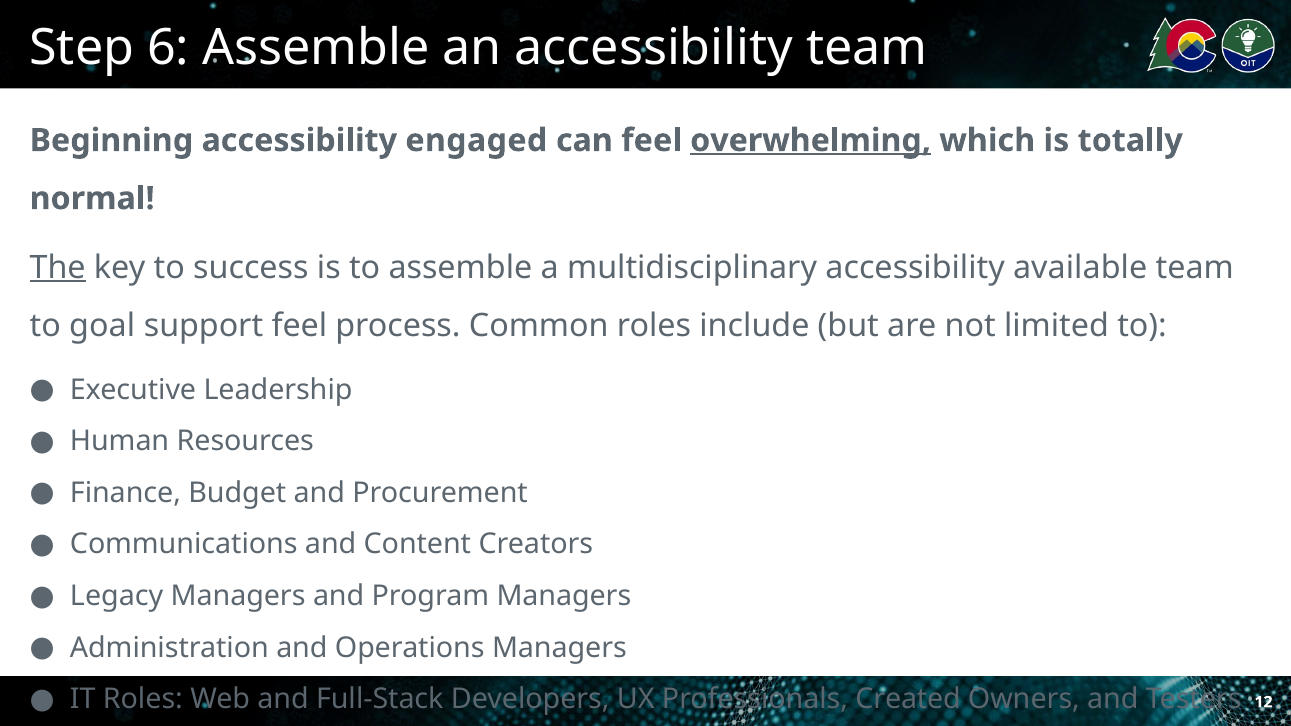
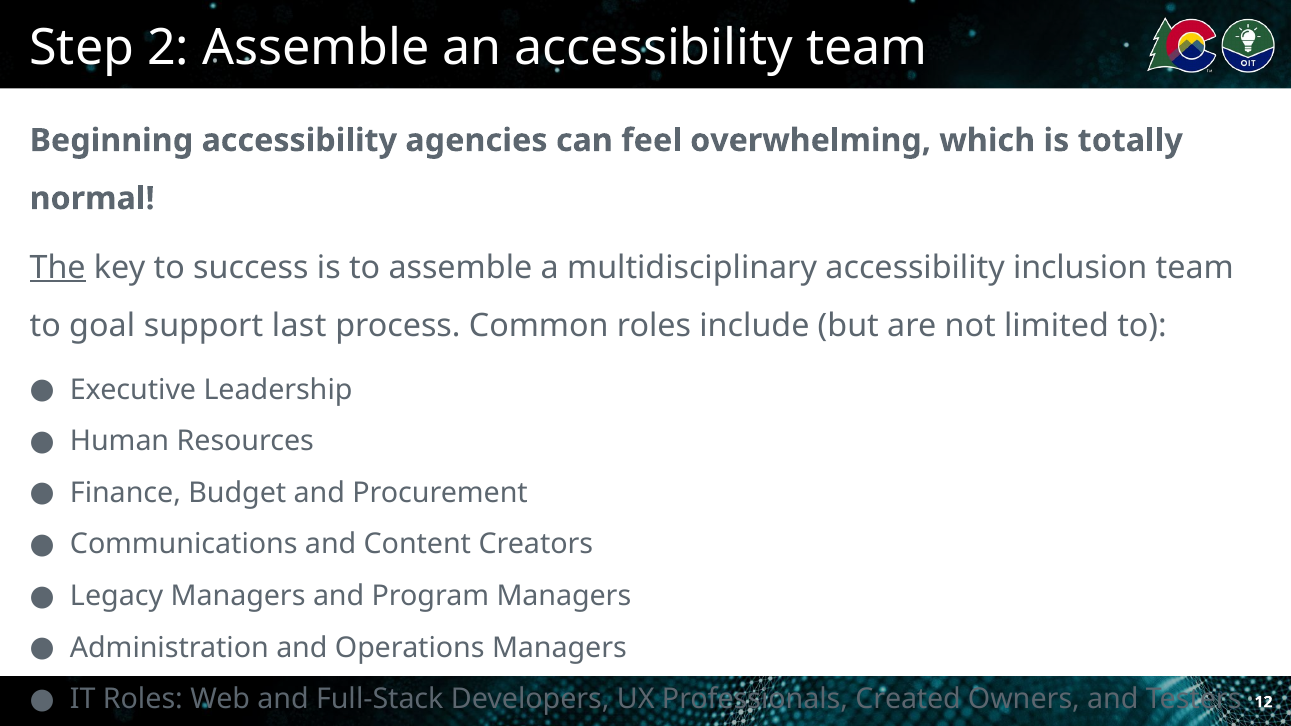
6: 6 -> 2
engaged: engaged -> agencies
overwhelming underline: present -> none
available: available -> inclusion
support feel: feel -> last
